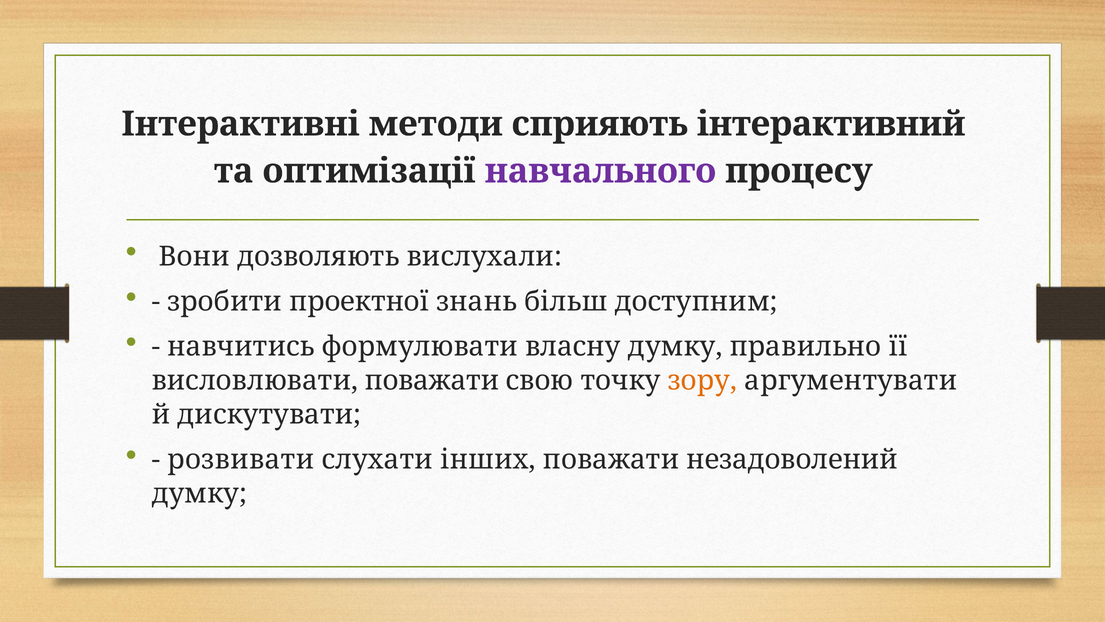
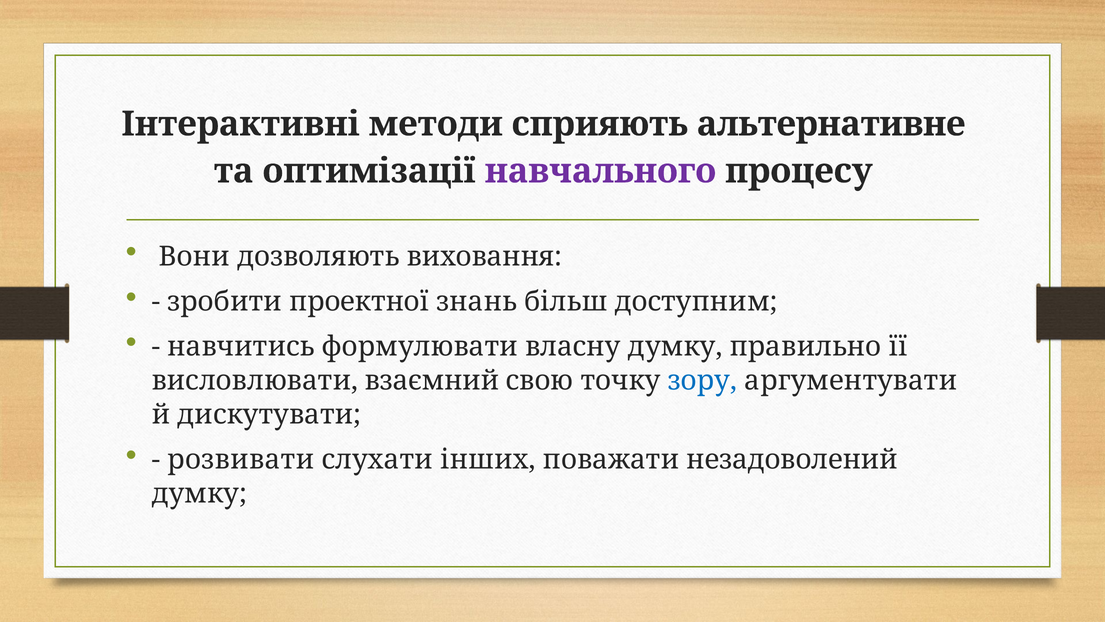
інтерактивний: інтерактивний -> альтернативне
вислухали: вислухали -> виховання
висловлювати поважати: поважати -> взаємний
зору colour: orange -> blue
